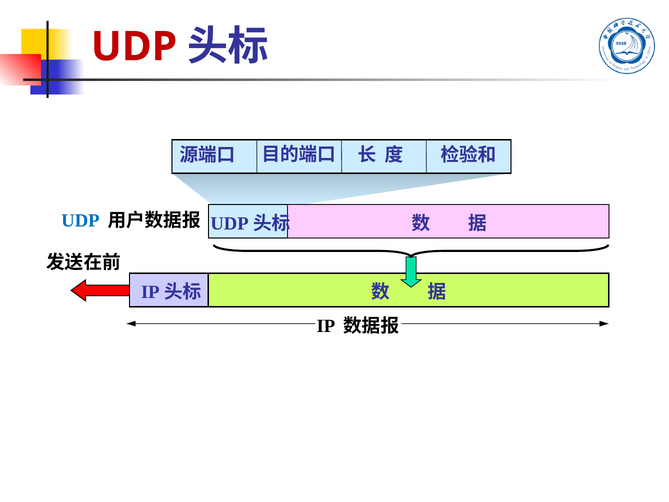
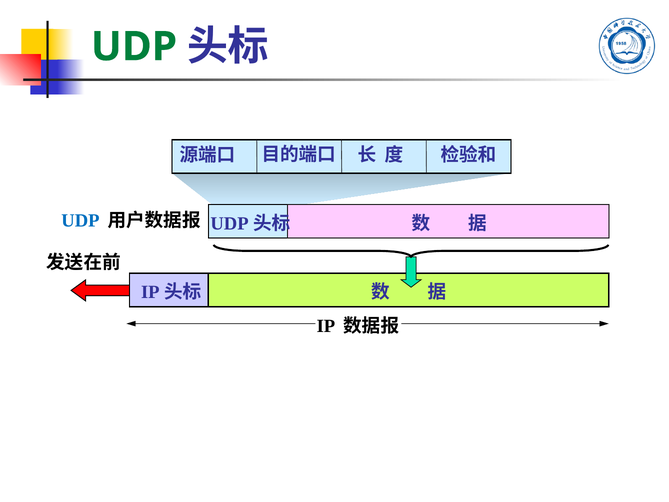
UDP at (134, 47) colour: red -> green
